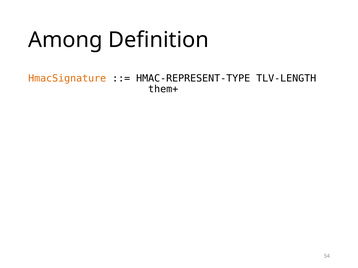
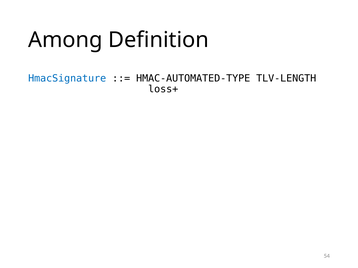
HmacSignature colour: orange -> blue
HMAC-REPRESENT-TYPE: HMAC-REPRESENT-TYPE -> HMAC-AUTOMATED-TYPE
them+: them+ -> loss+
